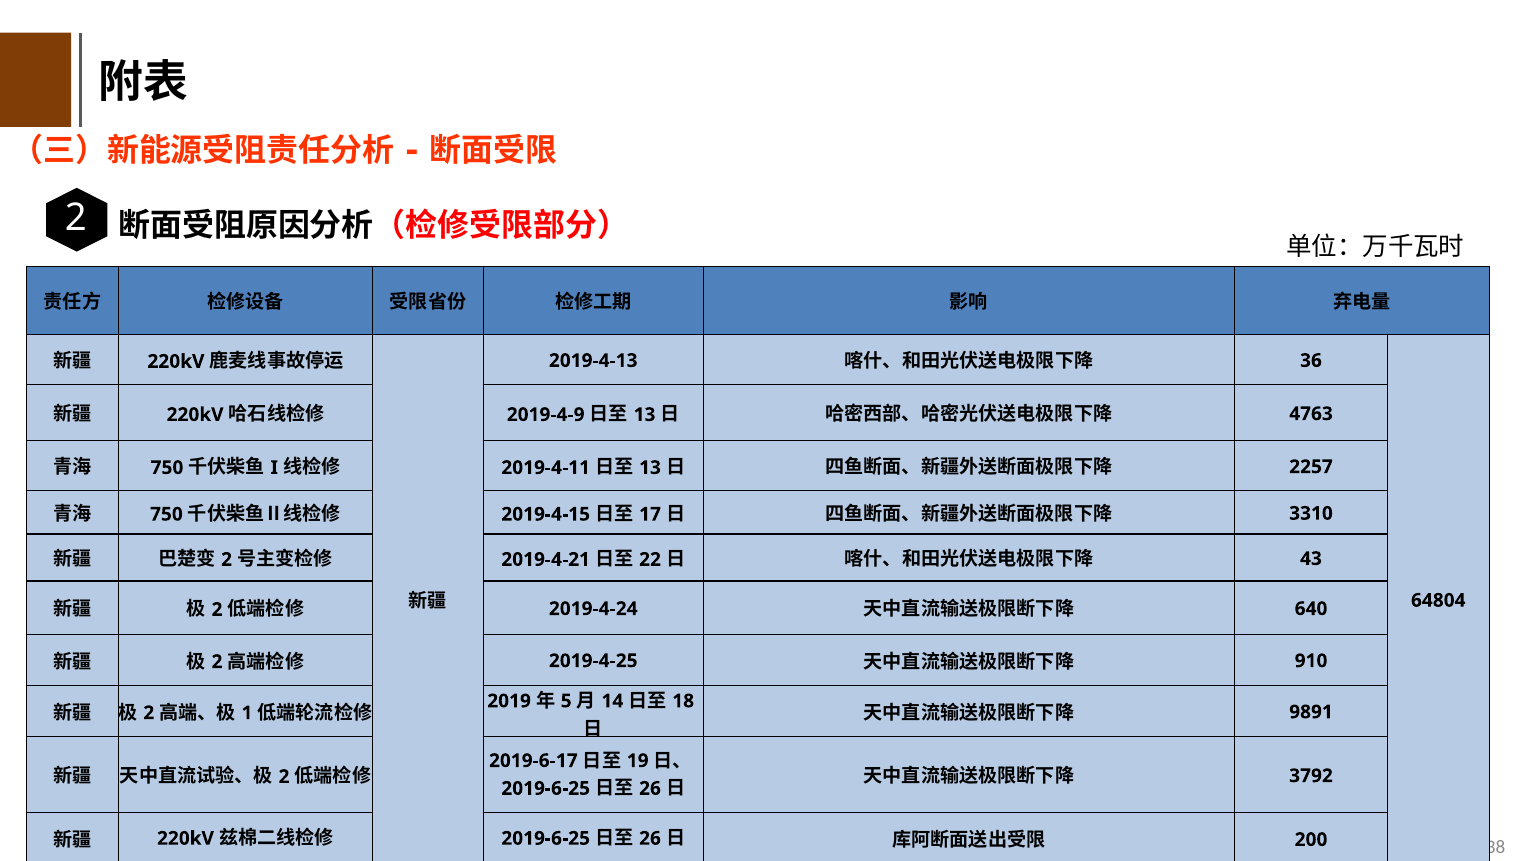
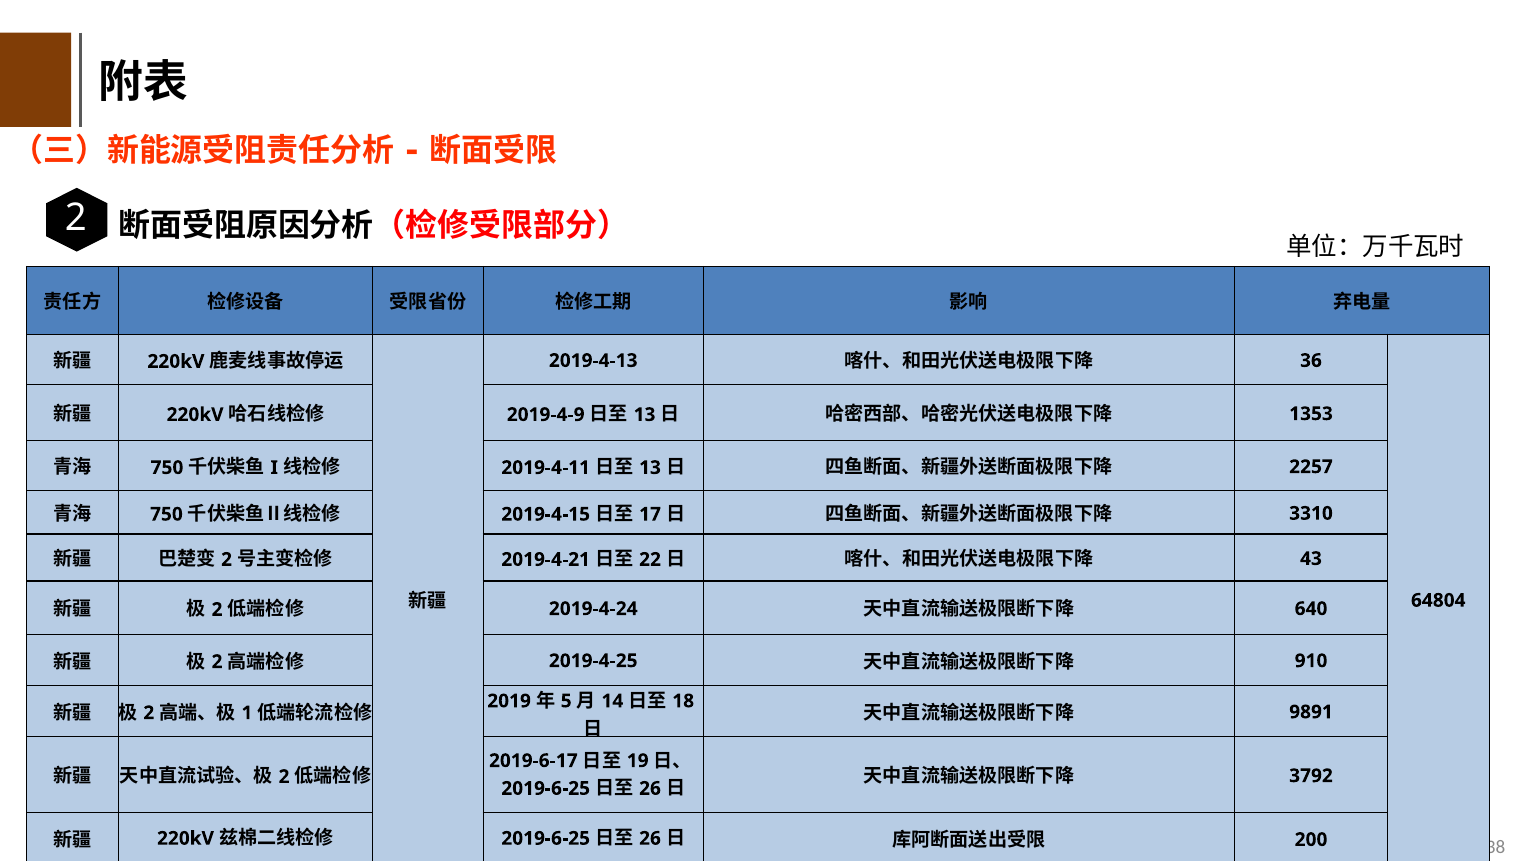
4763: 4763 -> 1353
